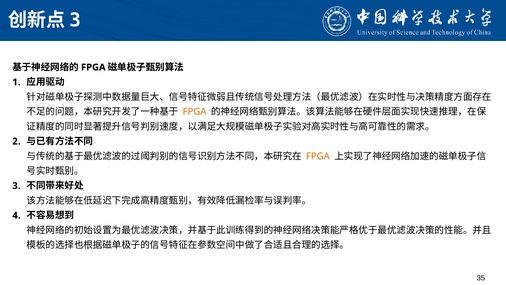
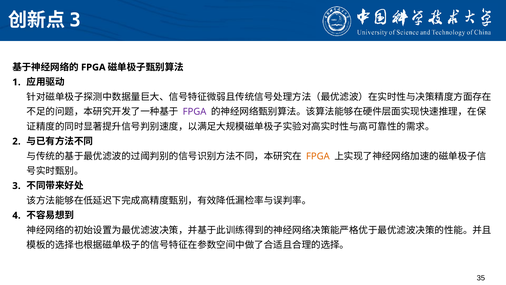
FPGA at (195, 112) colour: orange -> purple
